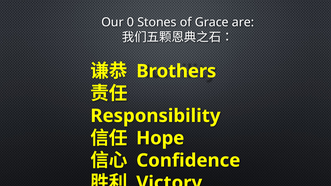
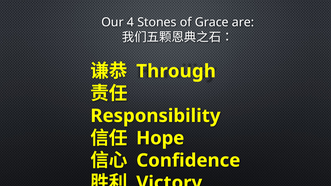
0: 0 -> 4
Brothers: Brothers -> Through
